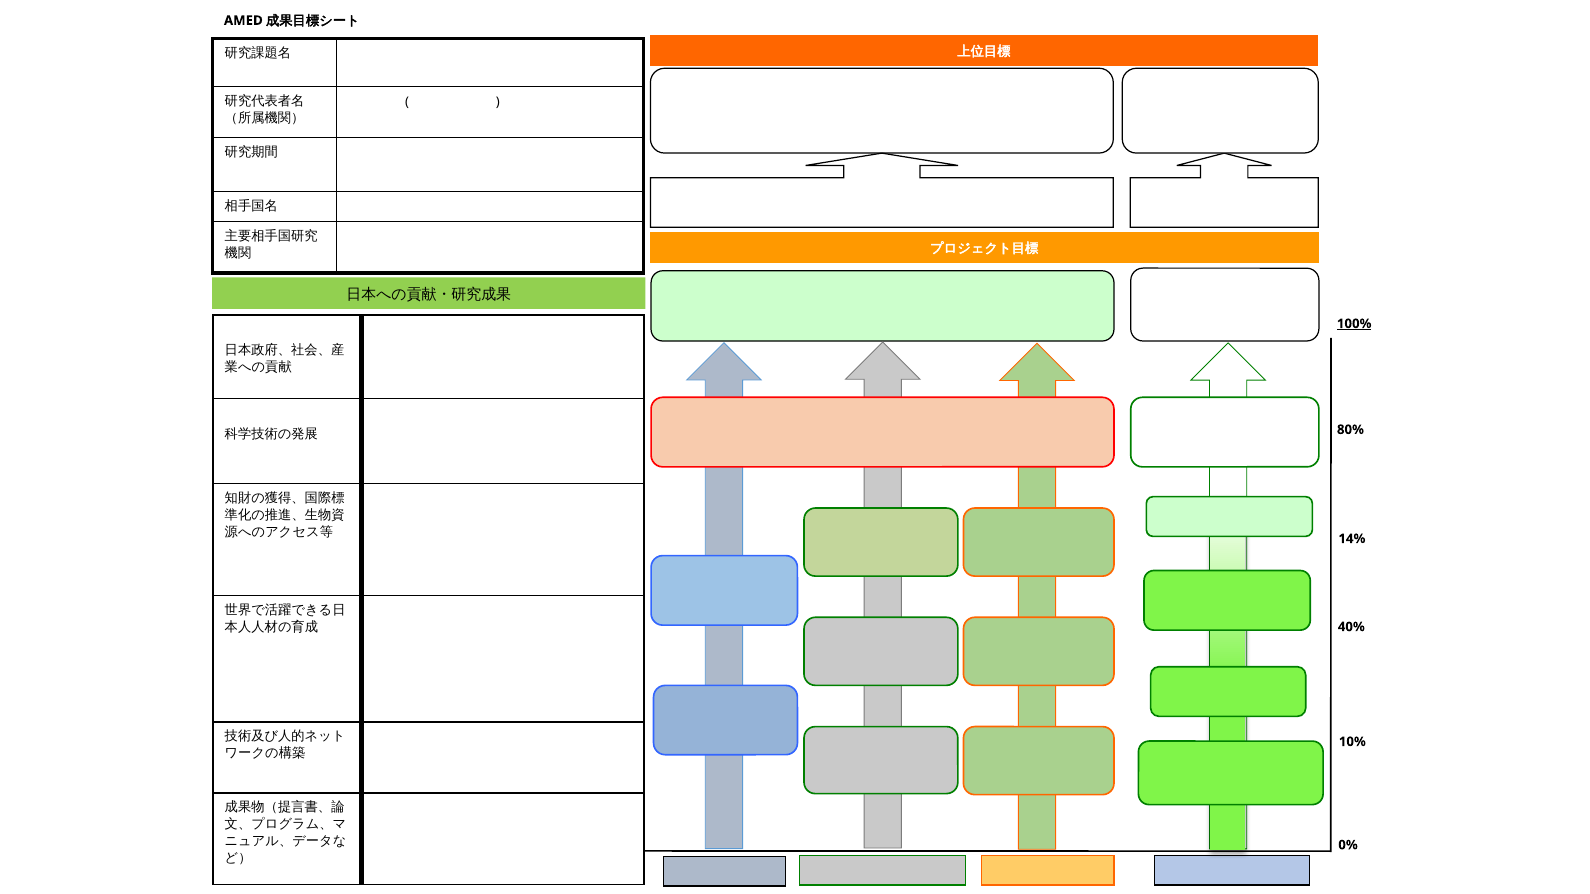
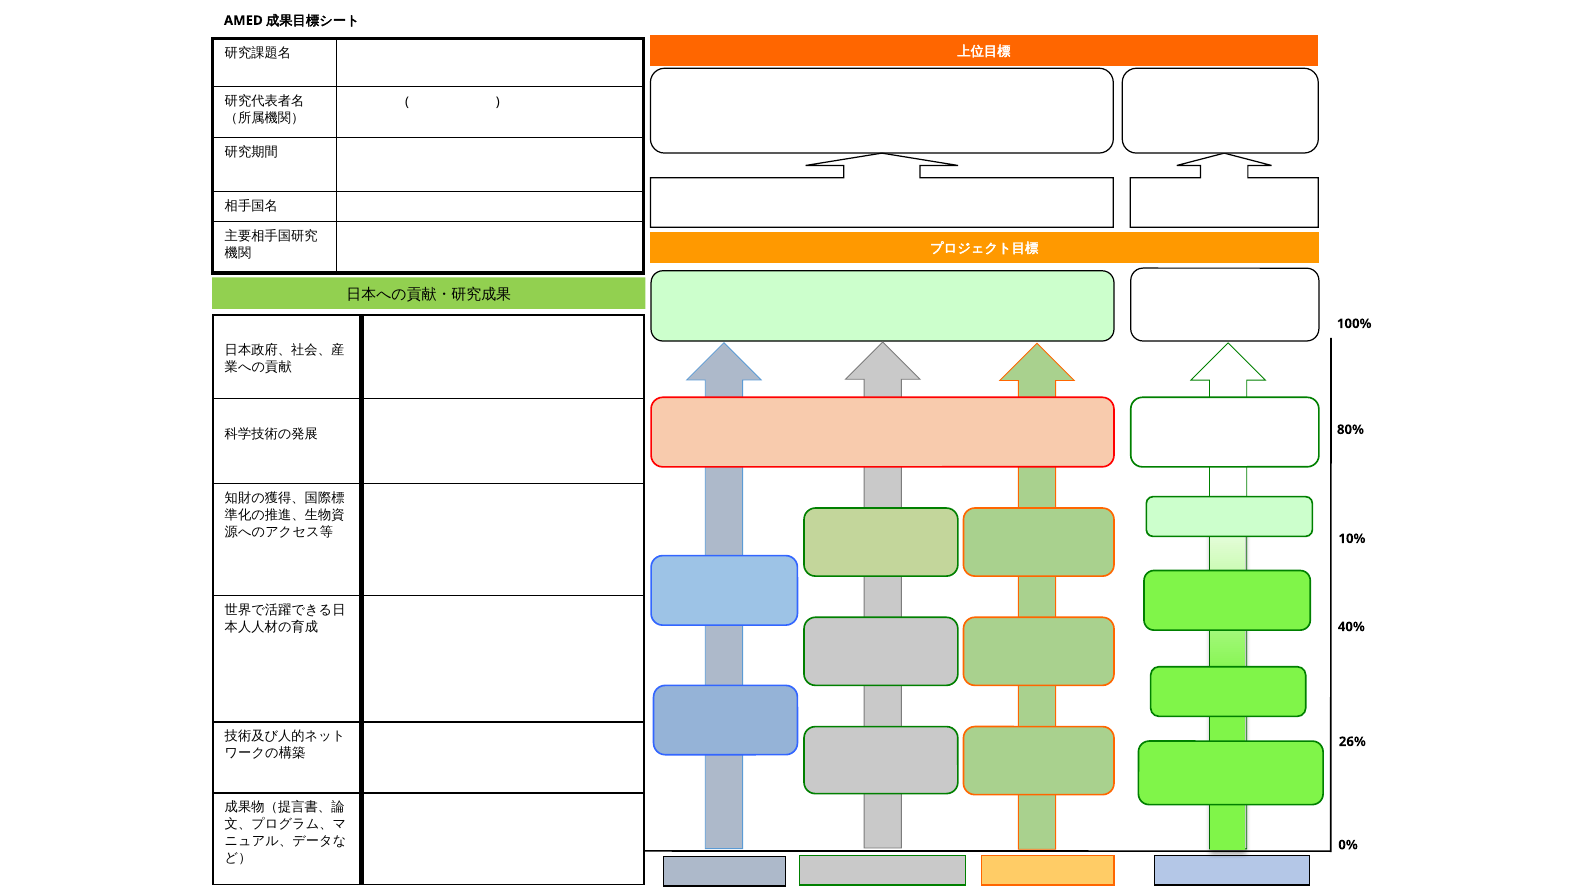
100% underline: present -> none
14%: 14% -> 10%
10%: 10% -> 26%
